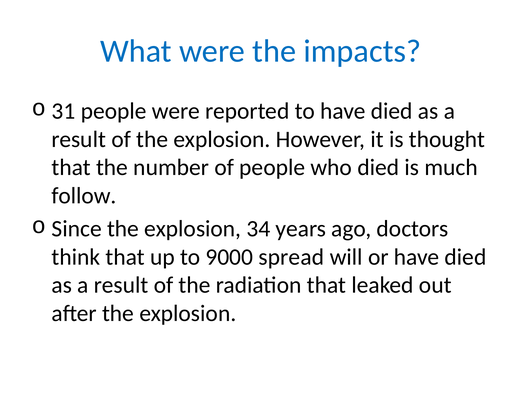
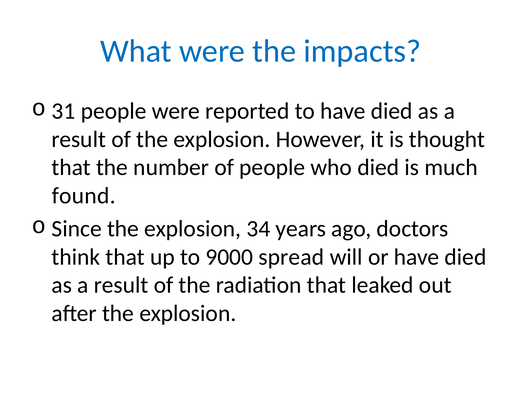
follow: follow -> found
